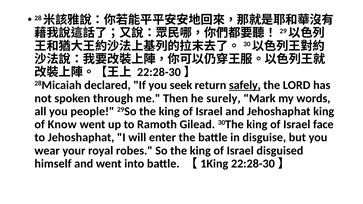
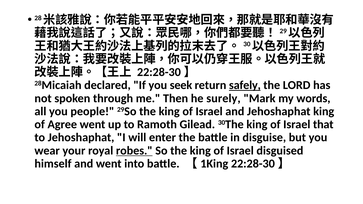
Know: Know -> Agree
face: face -> that
robes underline: none -> present
